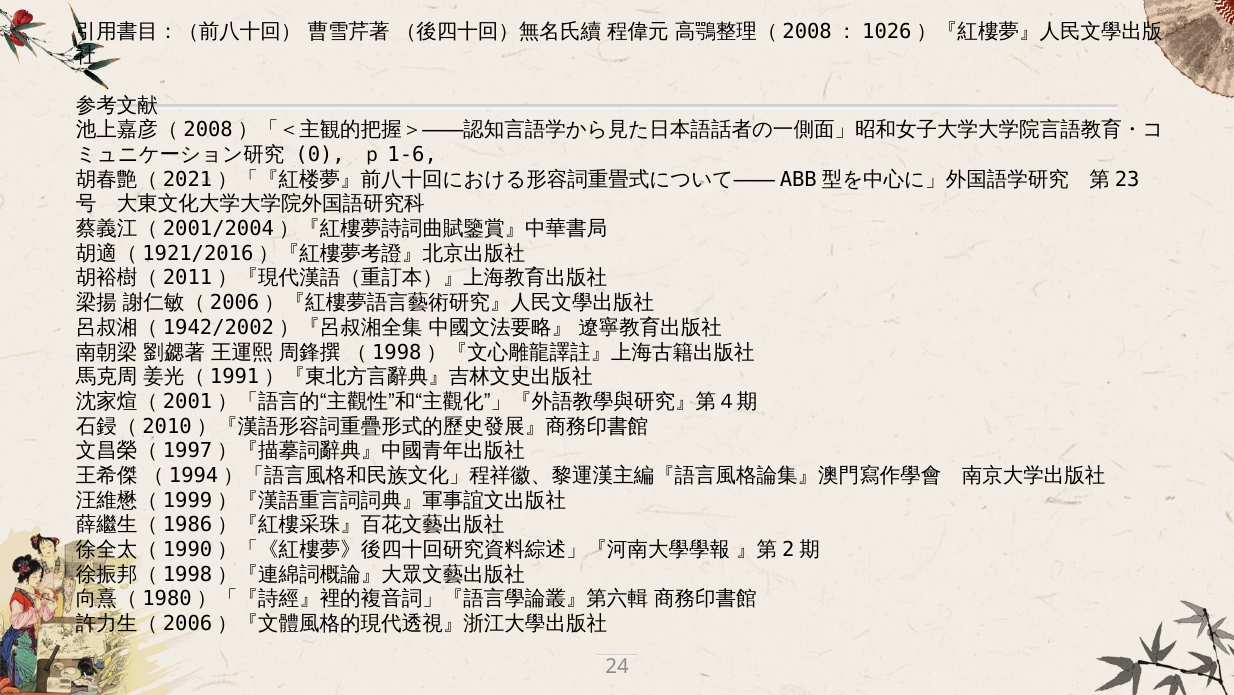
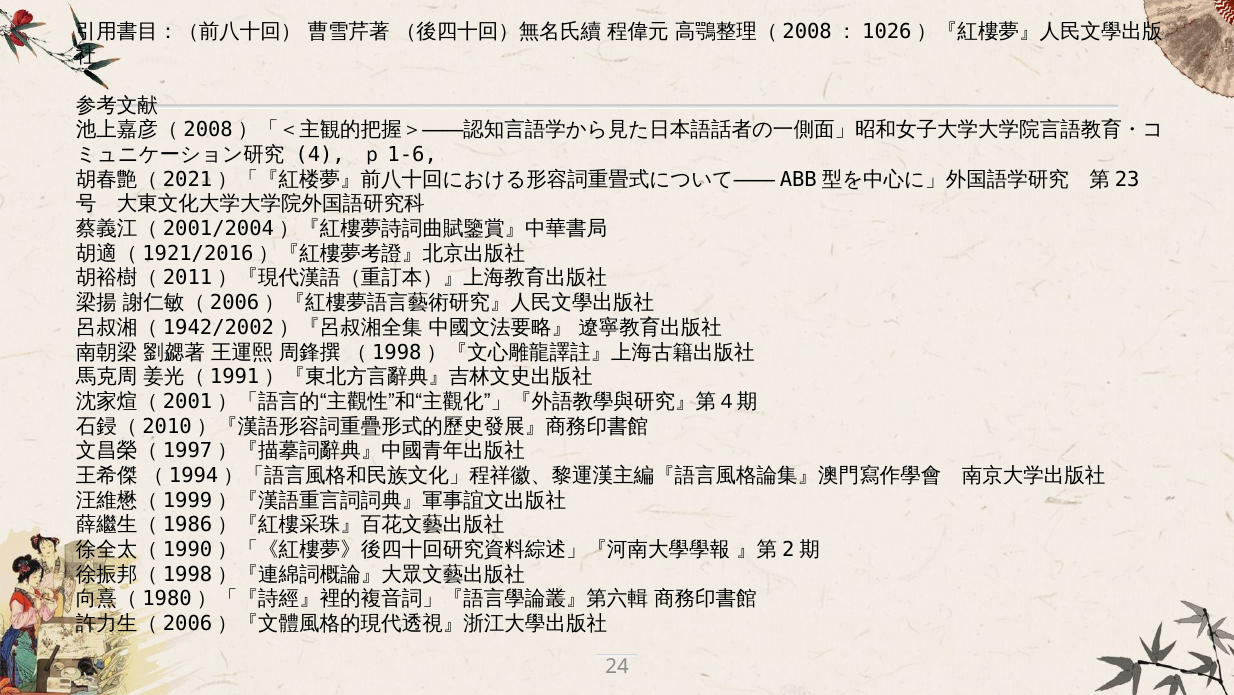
0: 0 -> 4
